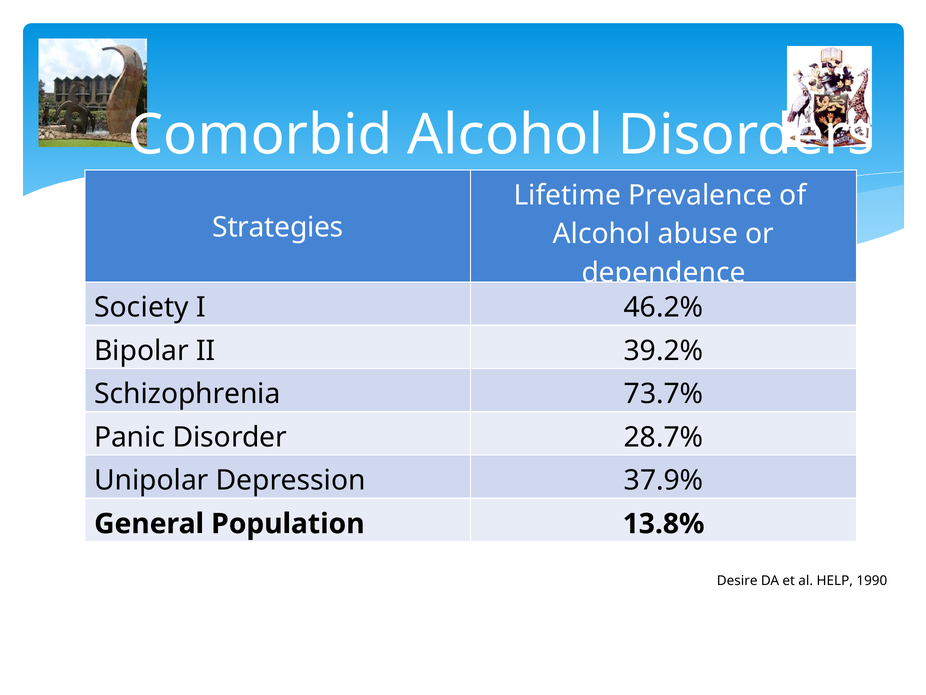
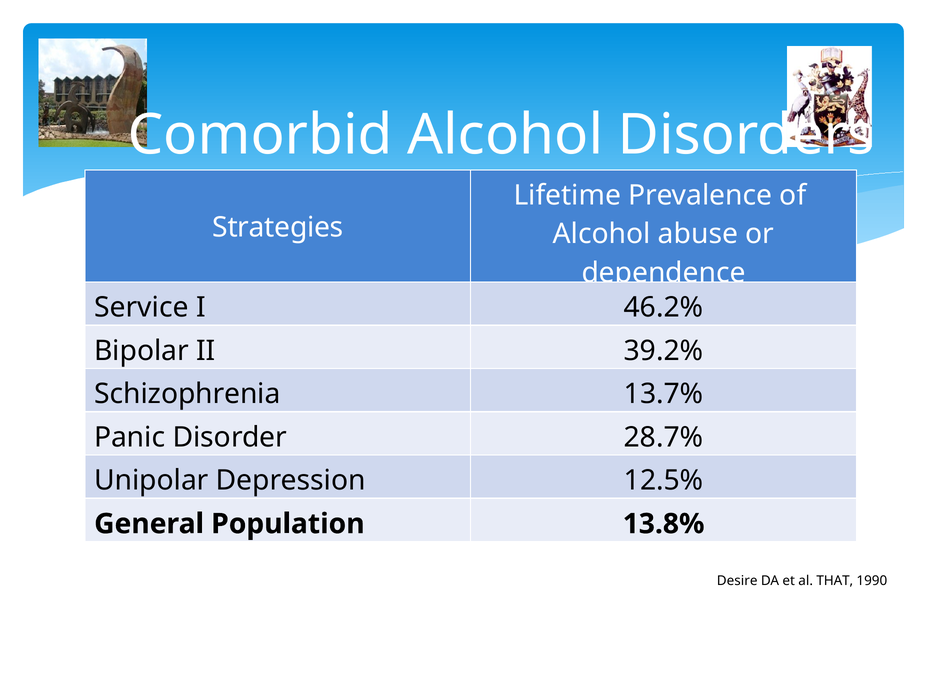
Society: Society -> Service
73.7%: 73.7% -> 13.7%
37.9%: 37.9% -> 12.5%
HELP: HELP -> THAT
